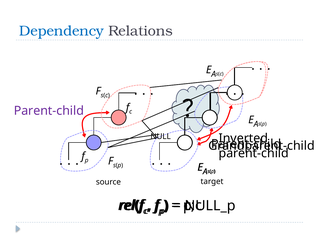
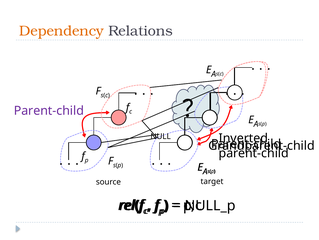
Dependency colour: blue -> orange
